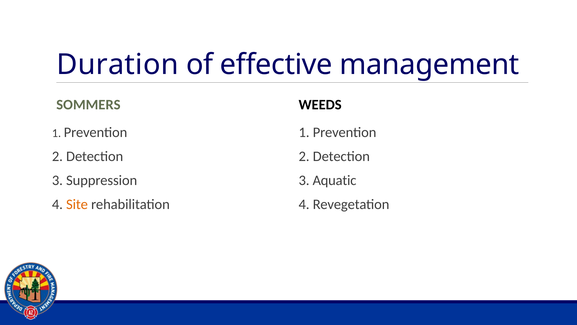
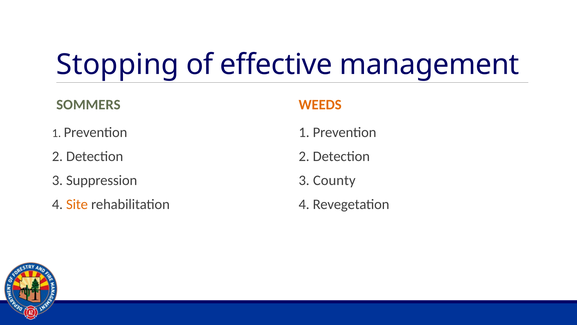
Duration: Duration -> Stopping
WEEDS colour: black -> orange
Aquatic: Aquatic -> County
